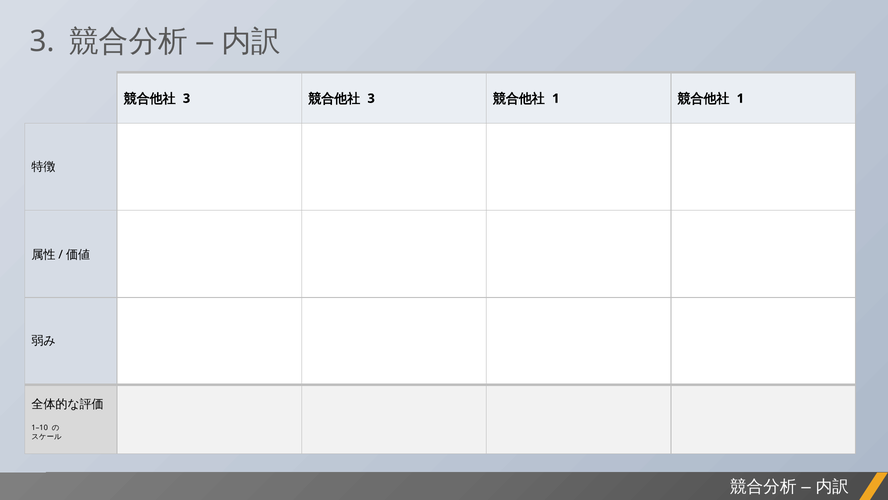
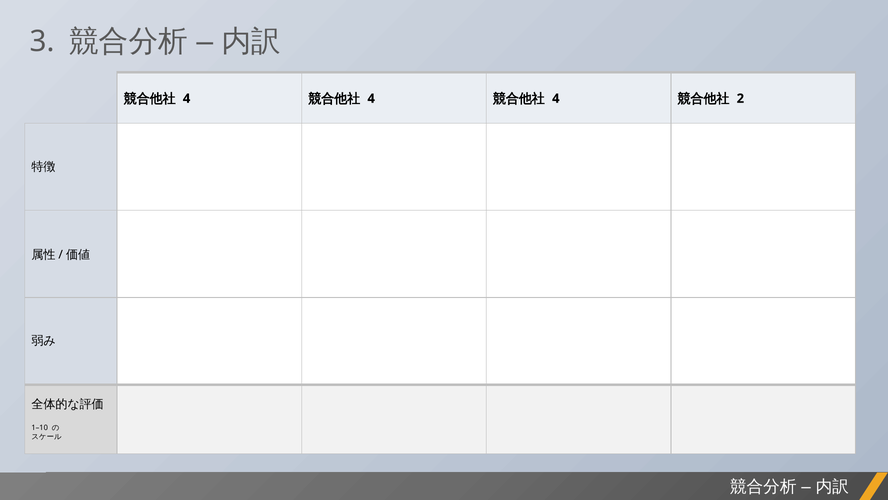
3 at (187, 98): 3 -> 4
3 at (371, 98): 3 -> 4
1 at (556, 98): 1 -> 4
1 at (740, 98): 1 -> 2
